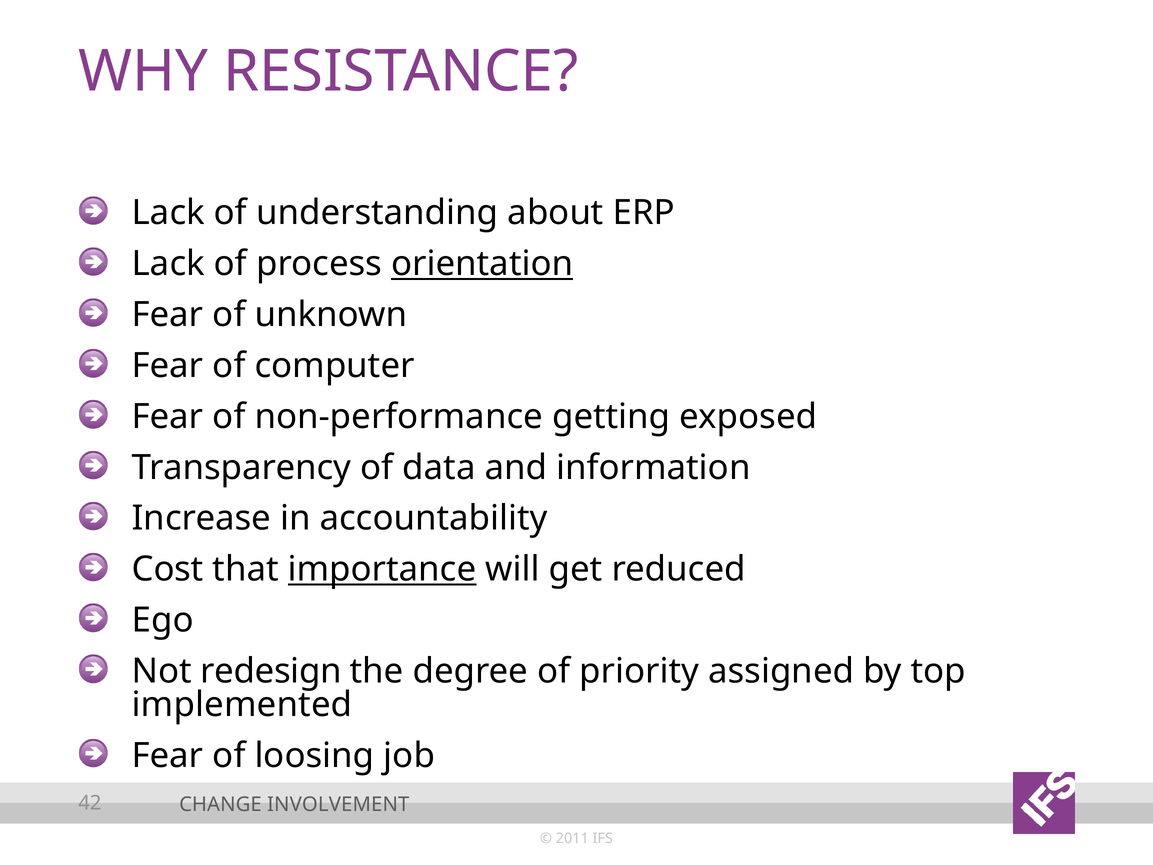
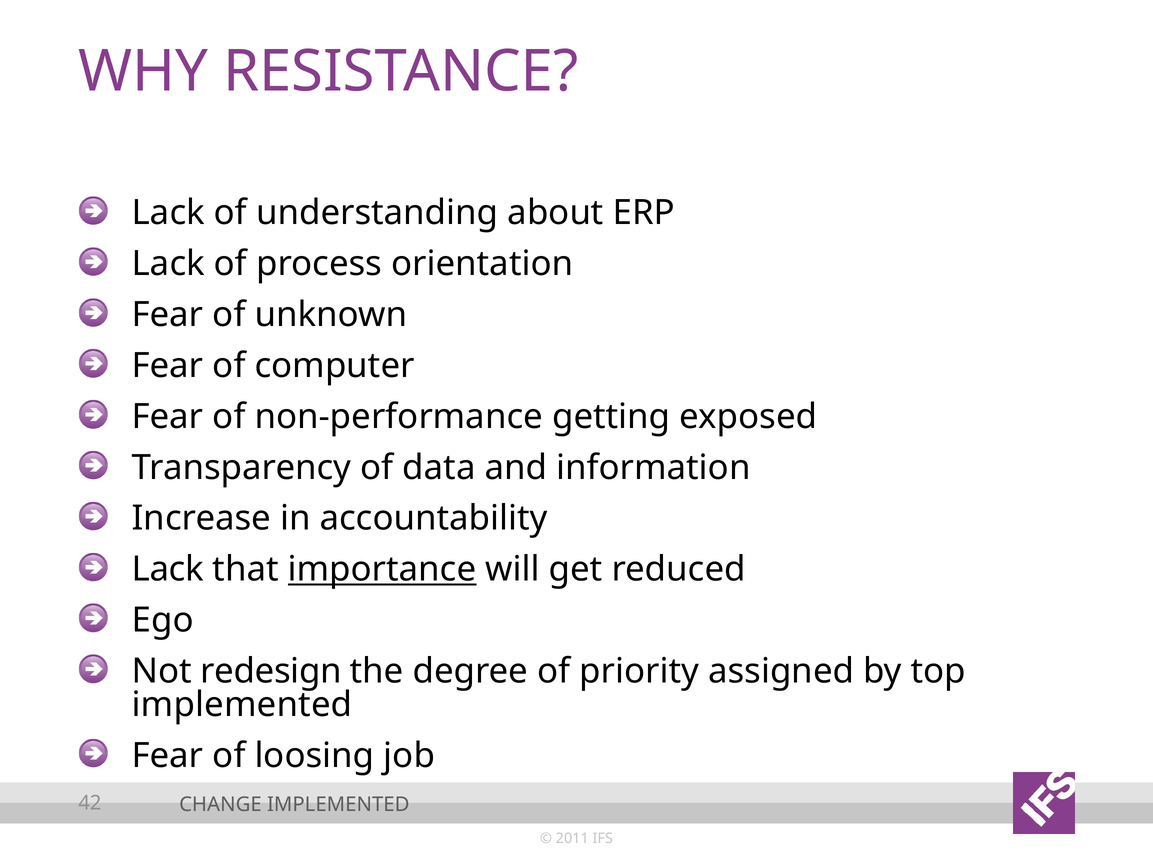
orientation underline: present -> none
Cost at (168, 569): Cost -> Lack
CHANGE INVOLVEMENT: INVOLVEMENT -> IMPLEMENTED
